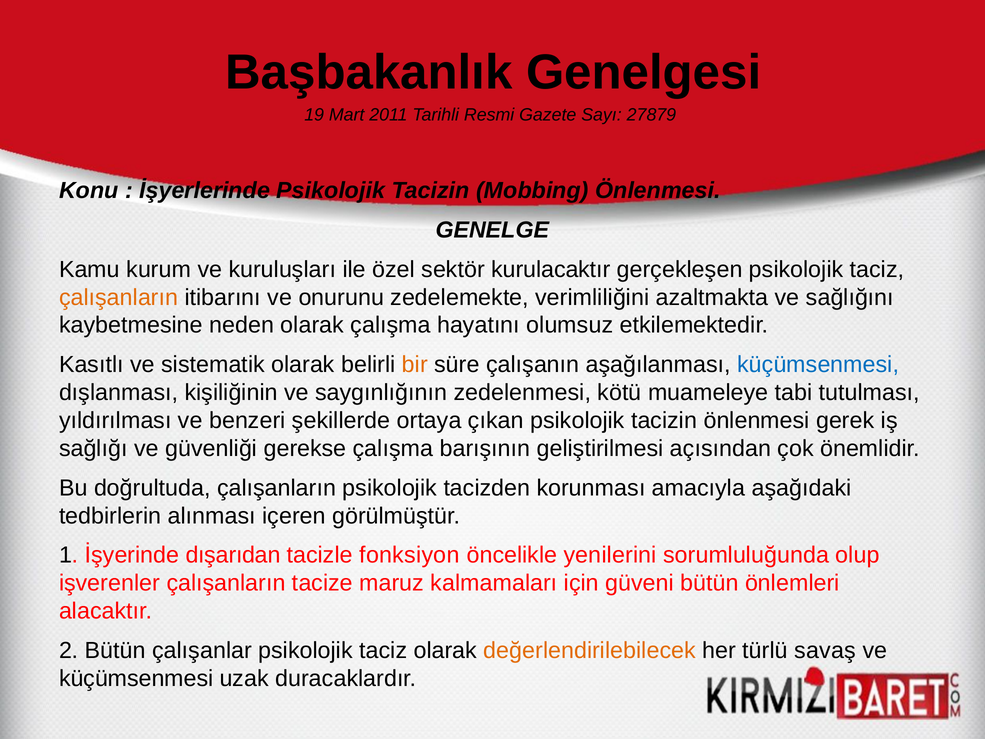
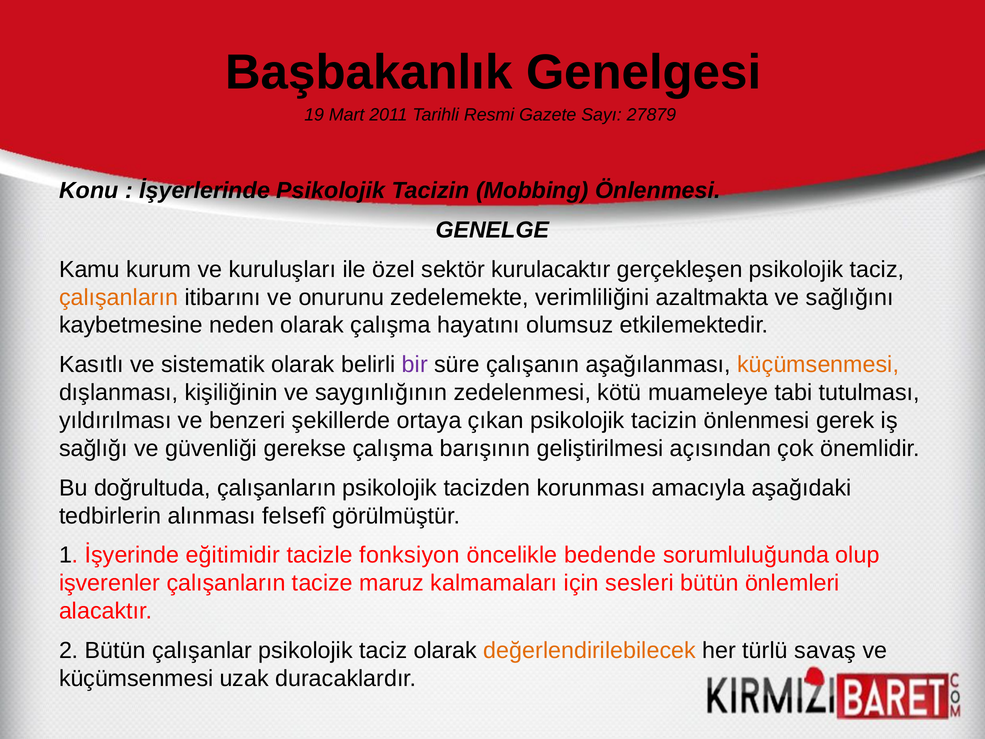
bir colour: orange -> purple
küçümsenmesi at (818, 365) colour: blue -> orange
içeren: içeren -> felsefî
dışarıdan: dışarıdan -> eğitimidir
yenilerini: yenilerini -> bedende
güveni: güveni -> sesleri
